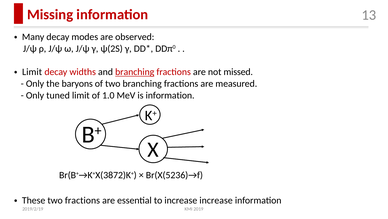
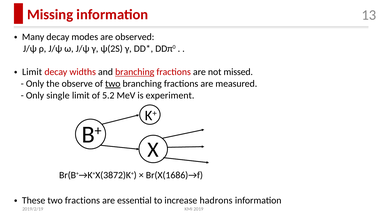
baryons: baryons -> observe
two at (113, 84) underline: none -> present
tuned: tuned -> single
1.0: 1.0 -> 5.2
is information: information -> experiment
Br(X(5236)→f: Br(X(5236)→f -> Br(X(1686)→f
increase increase: increase -> hadrons
